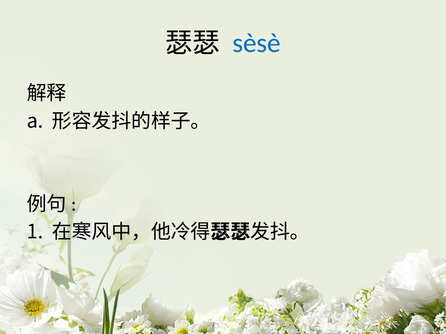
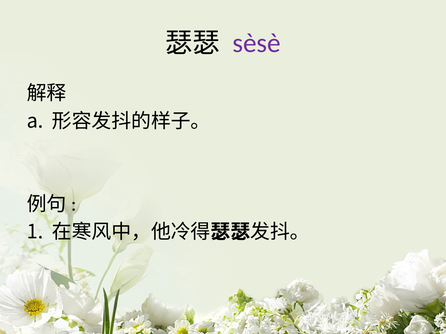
sèsè colour: blue -> purple
